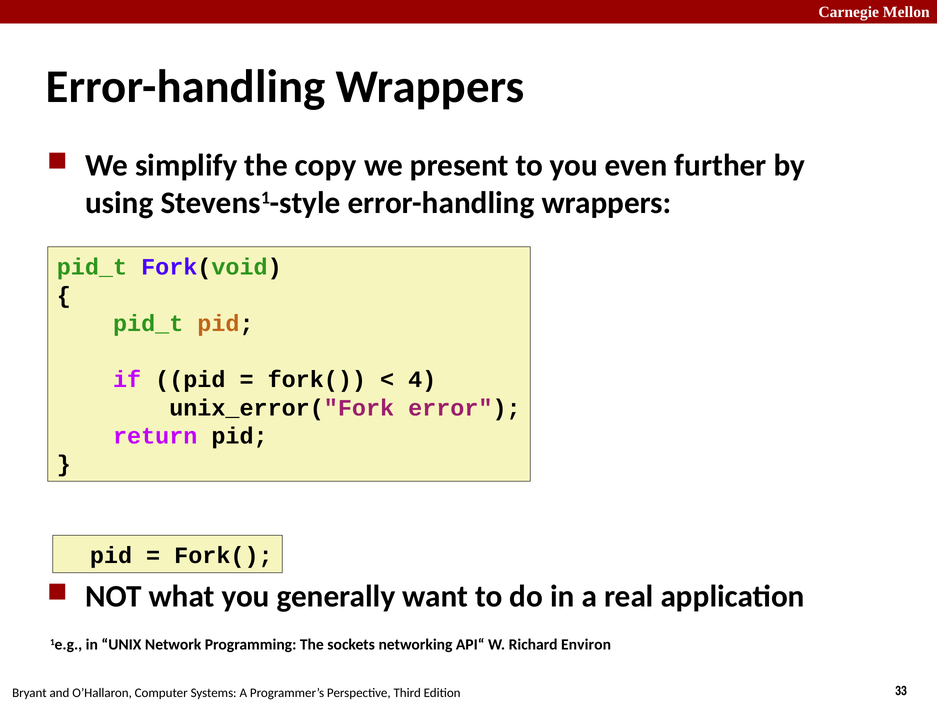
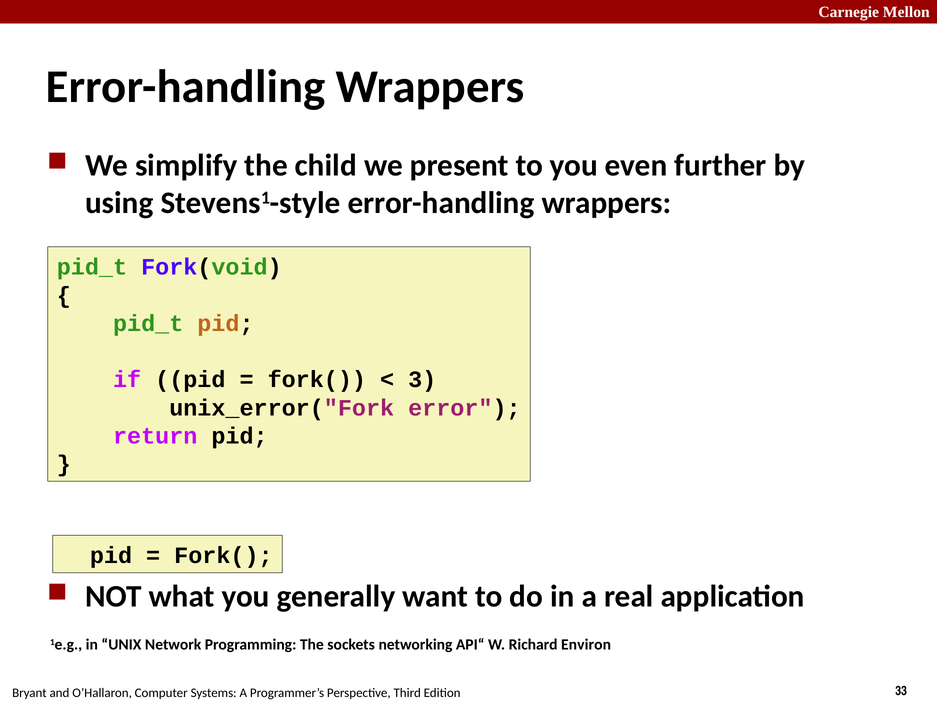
copy: copy -> child
4: 4 -> 3
